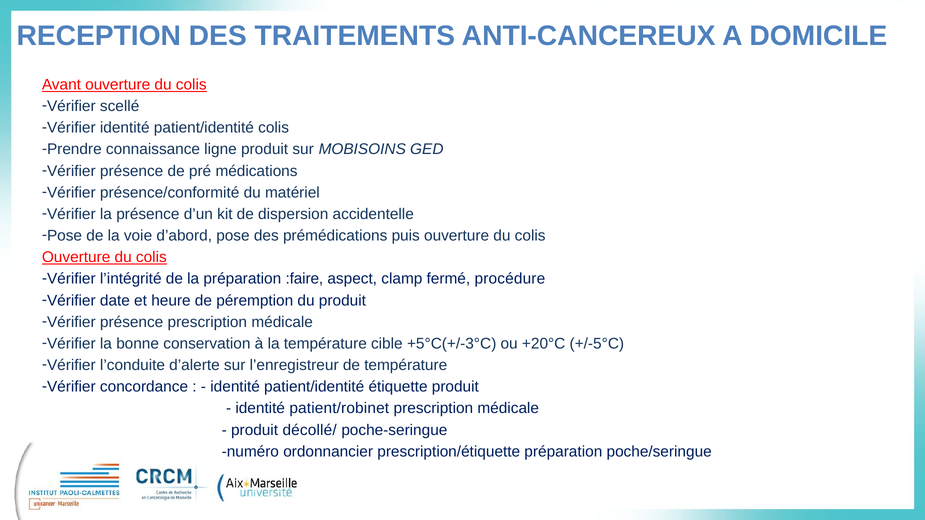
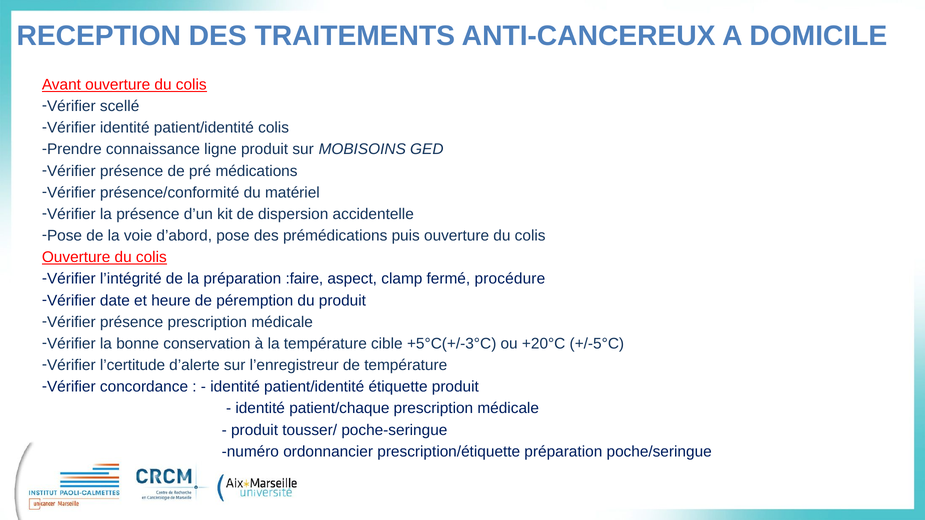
l’conduite: l’conduite -> l’certitude
patient/robinet: patient/robinet -> patient/chaque
décollé/: décollé/ -> tousser/
